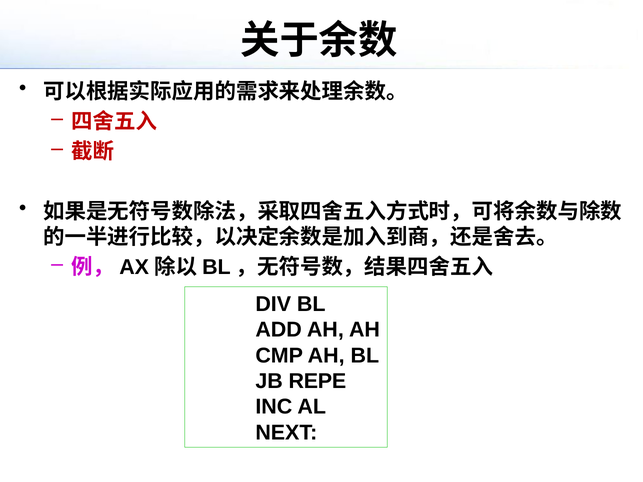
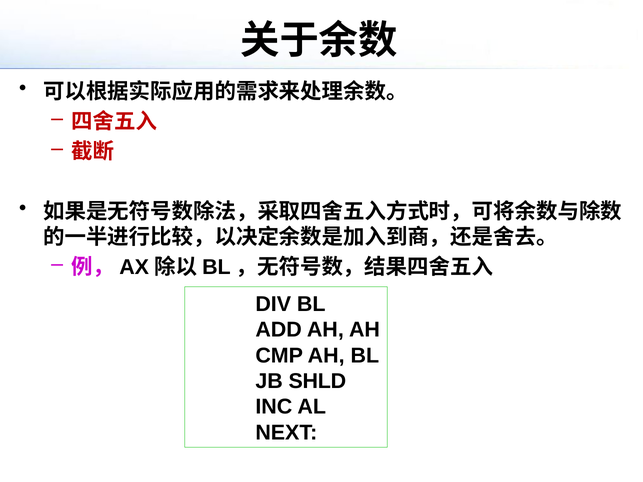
REPE: REPE -> SHLD
